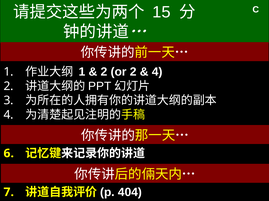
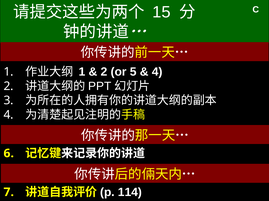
or 2: 2 -> 5
404: 404 -> 114
